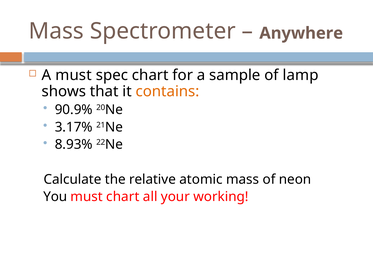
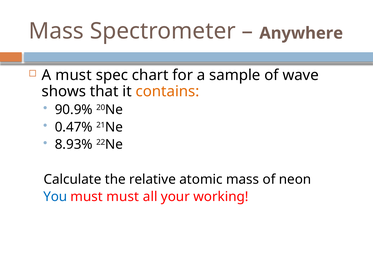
lamp: lamp -> wave
3.17%: 3.17% -> 0.47%
You colour: black -> blue
must chart: chart -> must
